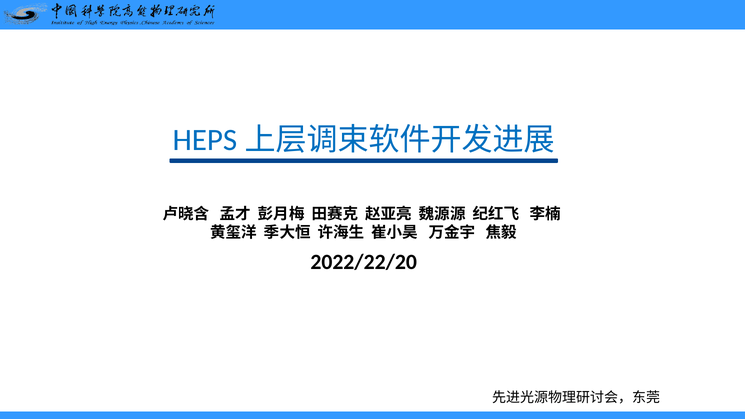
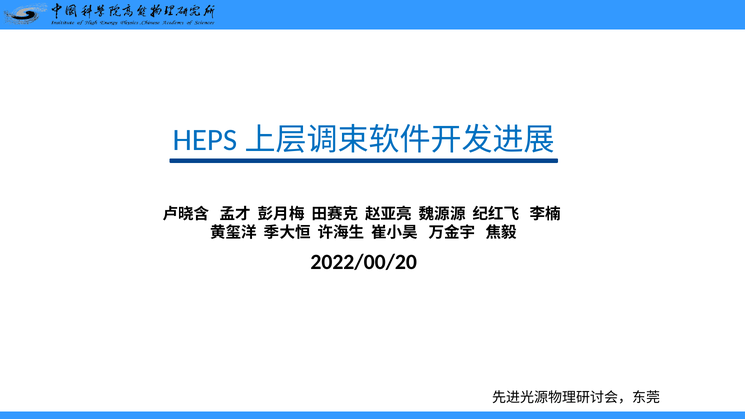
2022/22/20: 2022/22/20 -> 2022/00/20
